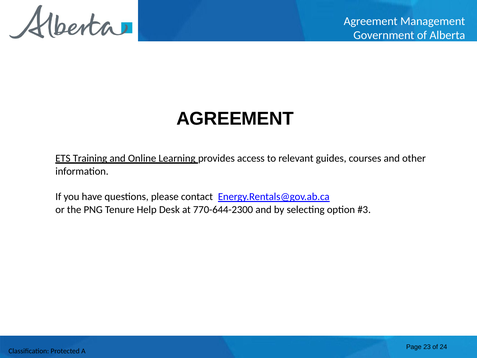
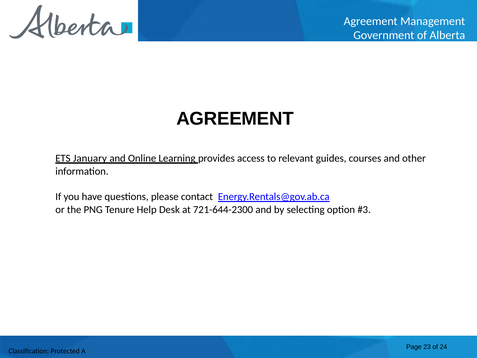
Training: Training -> January
770-644-2300: 770-644-2300 -> 721-644-2300
